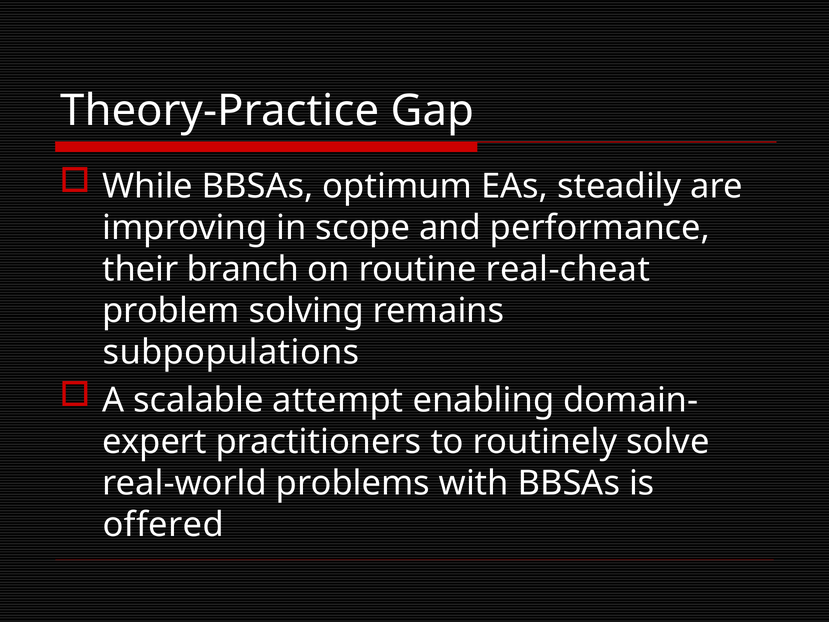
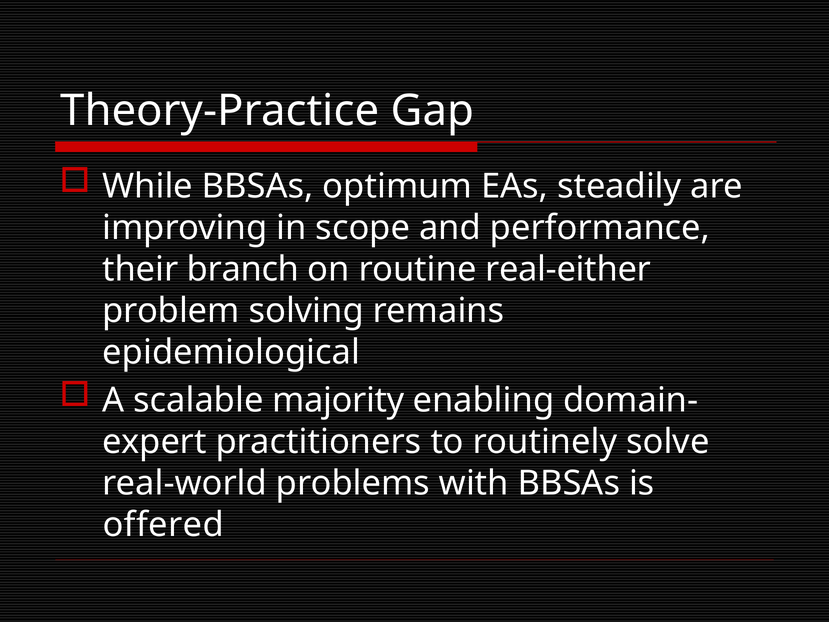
real-cheat: real-cheat -> real-either
subpopulations: subpopulations -> epidemiological
attempt: attempt -> majority
